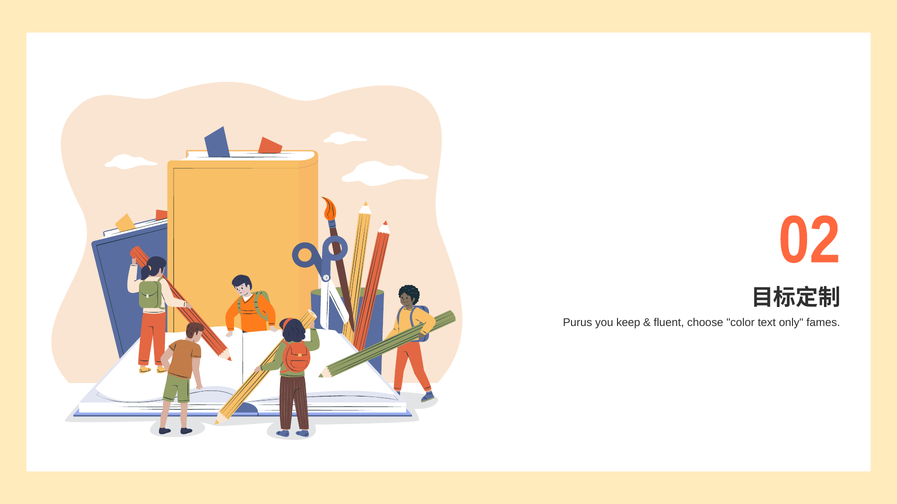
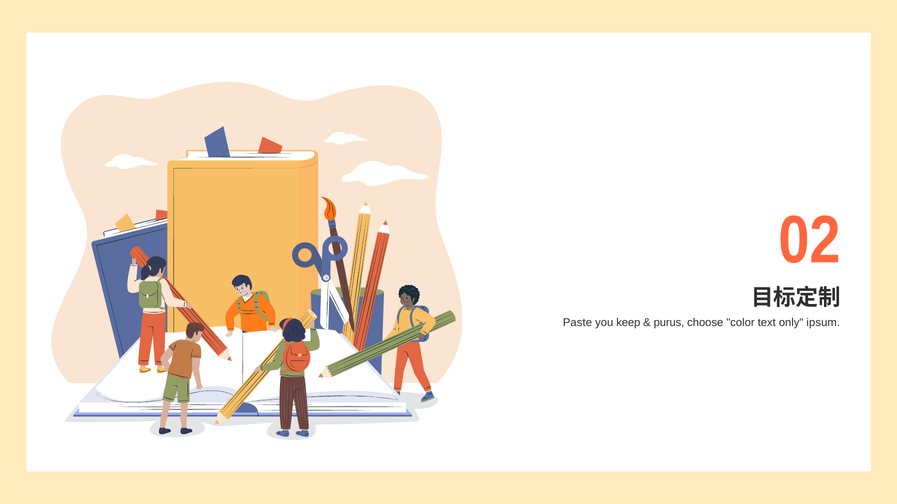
Purus: Purus -> Paste
fluent: fluent -> purus
fames: fames -> ipsum
